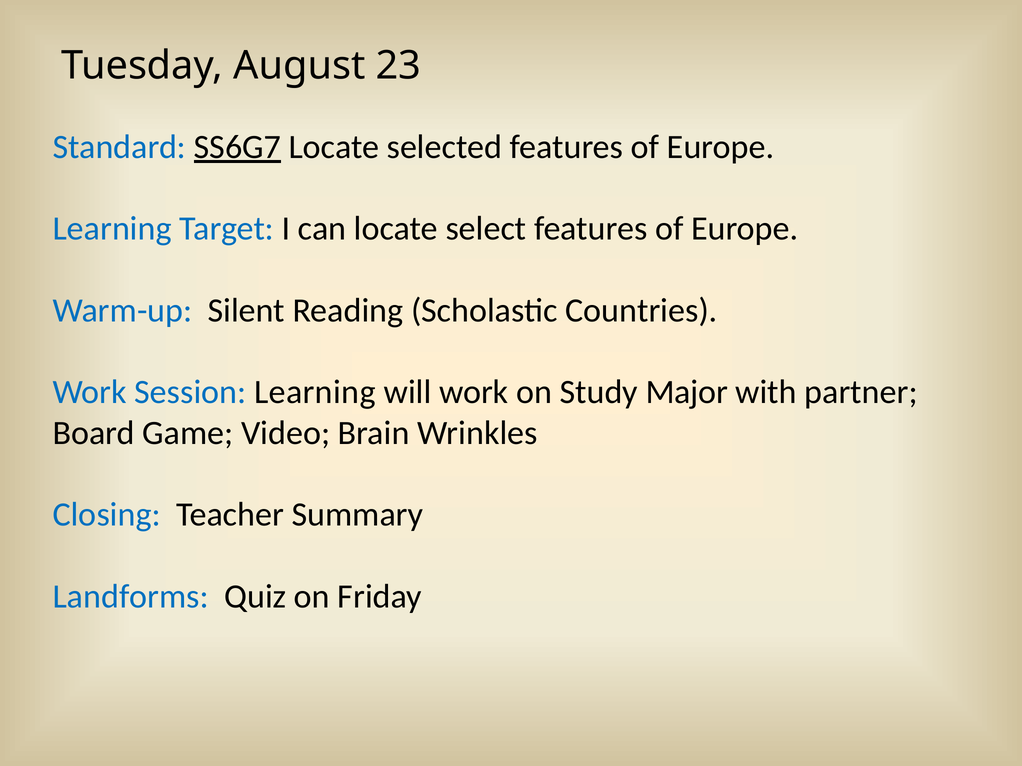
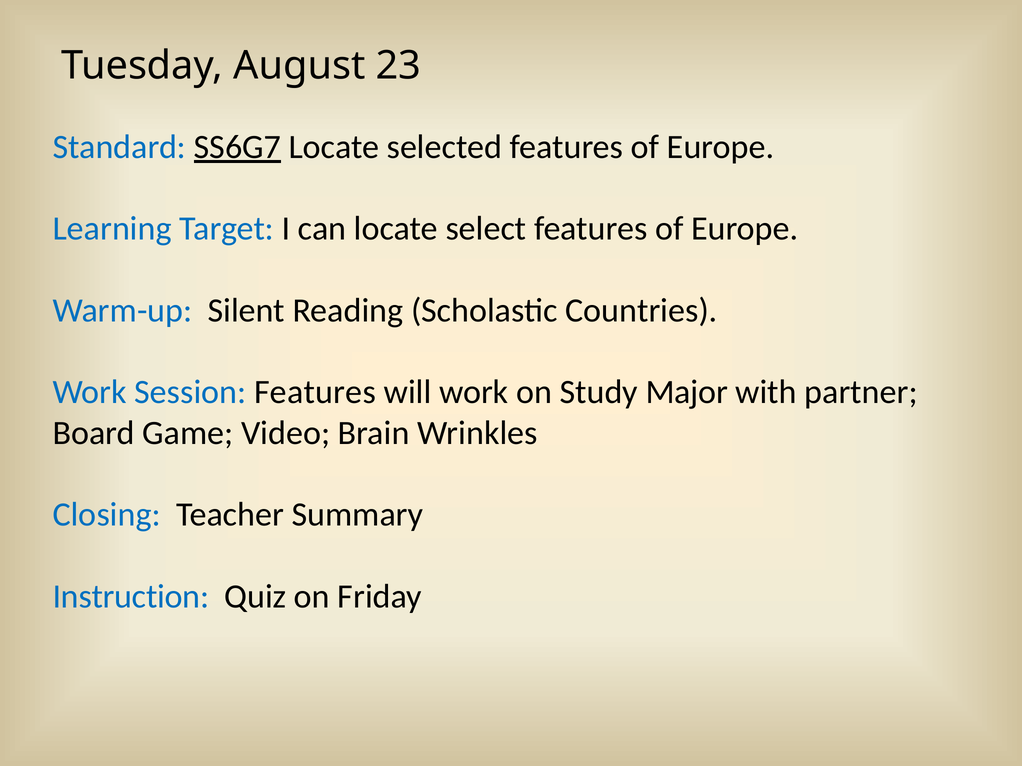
Session Learning: Learning -> Features
Landforms: Landforms -> Instruction
